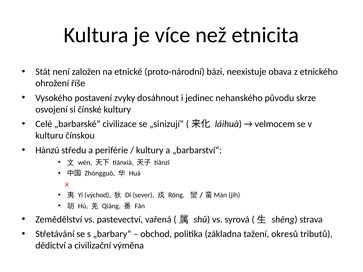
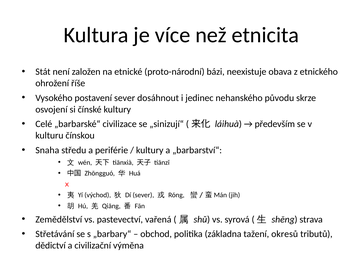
postavení zvyky: zvyky -> sever
velmocem: velmocem -> především
Hànzú: Hànzú -> Snaha
